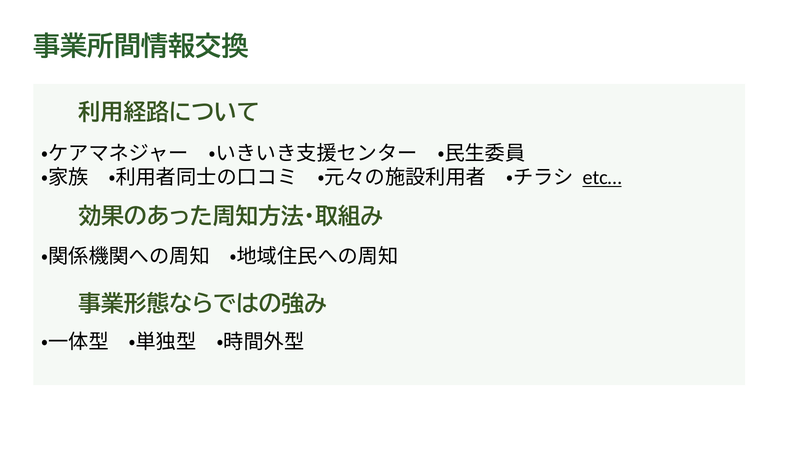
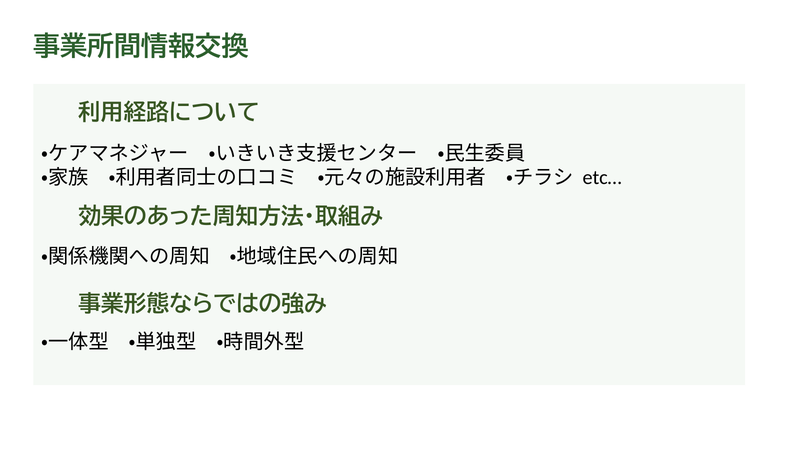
etc… underline: present -> none
